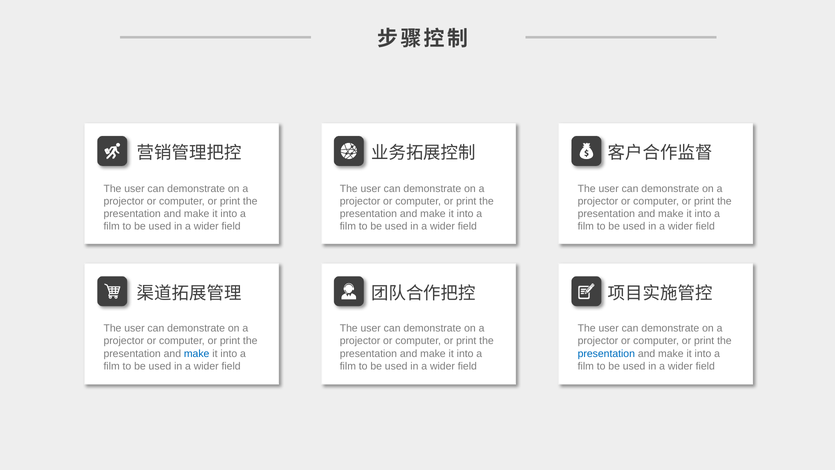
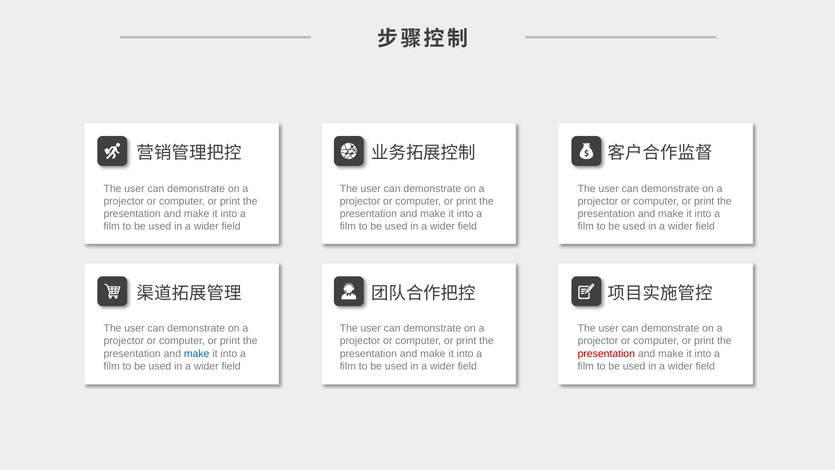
presentation at (606, 353) colour: blue -> red
